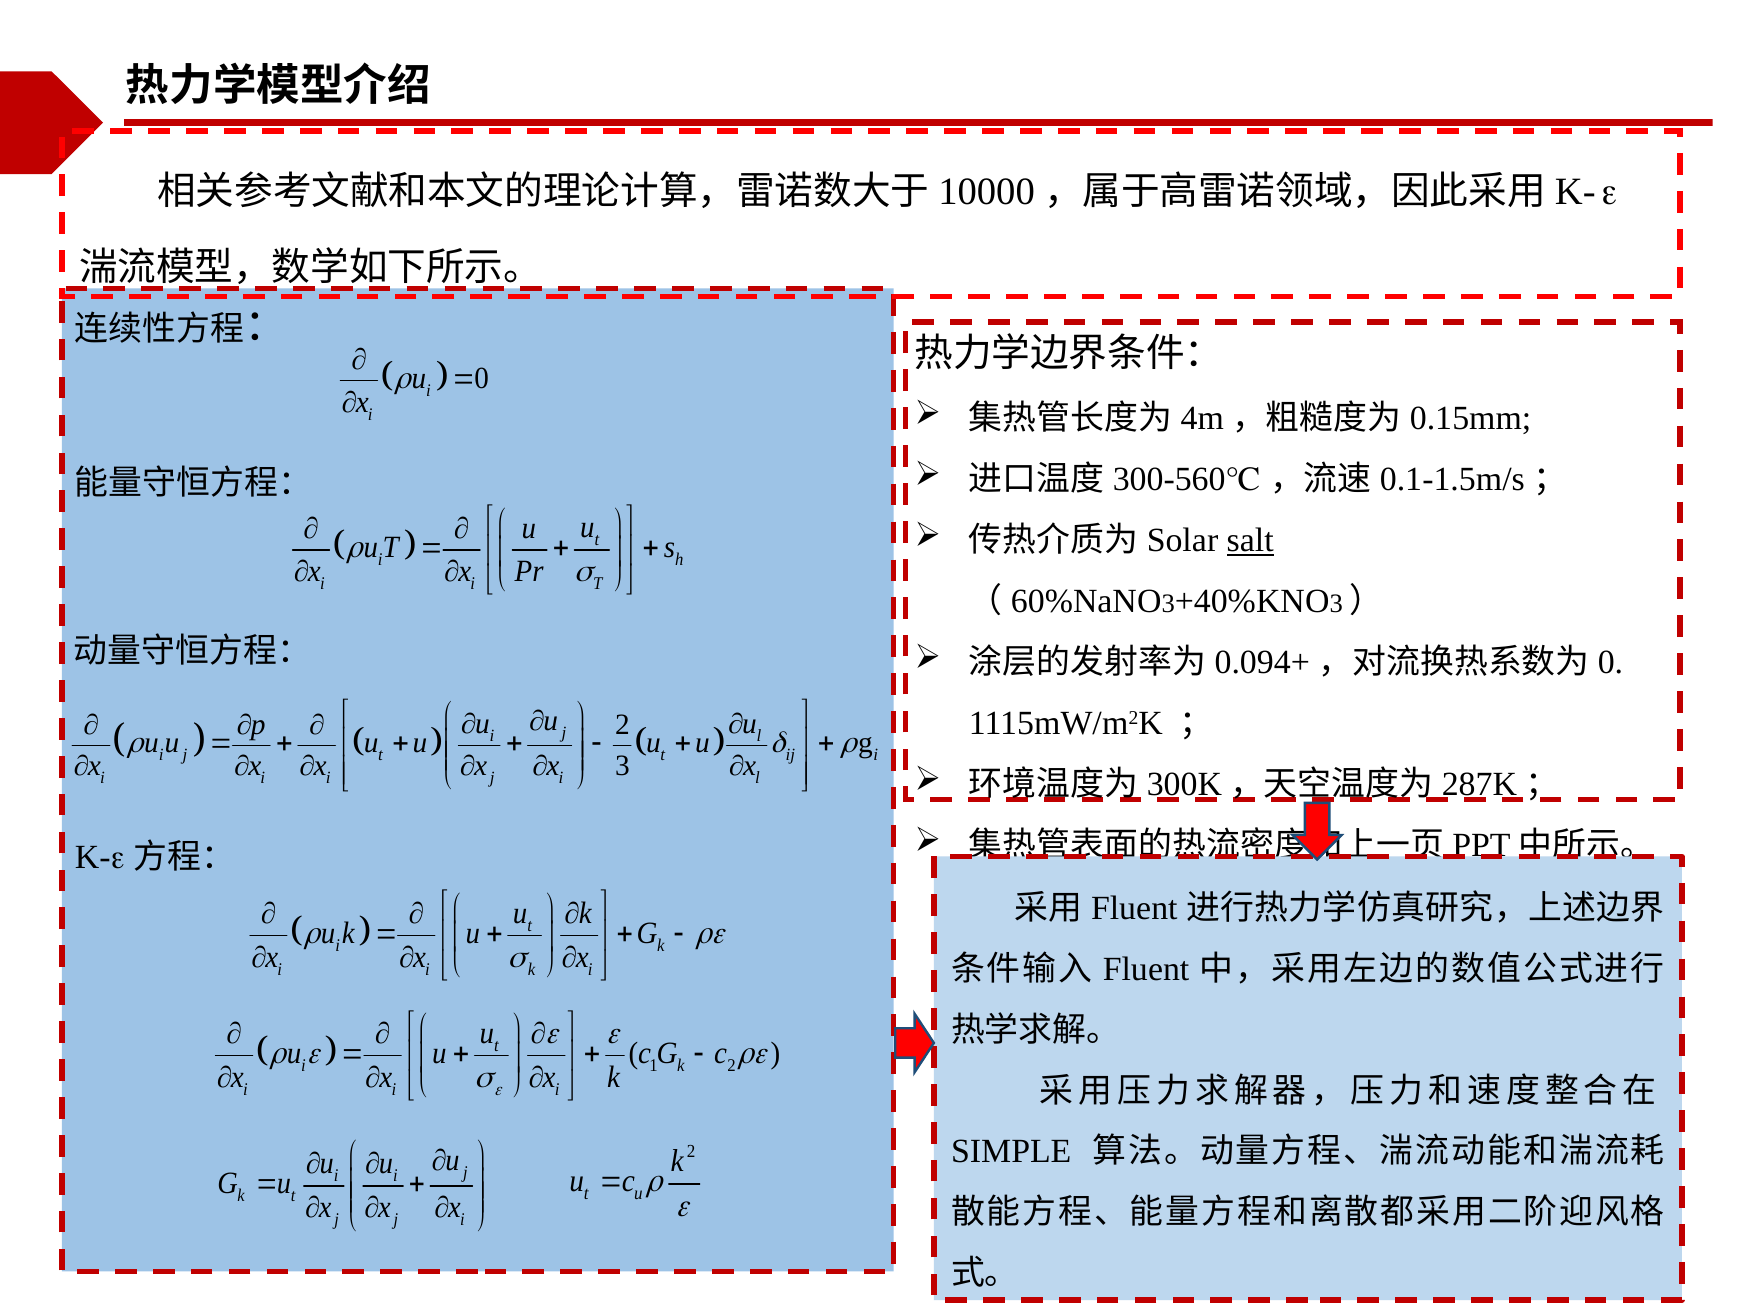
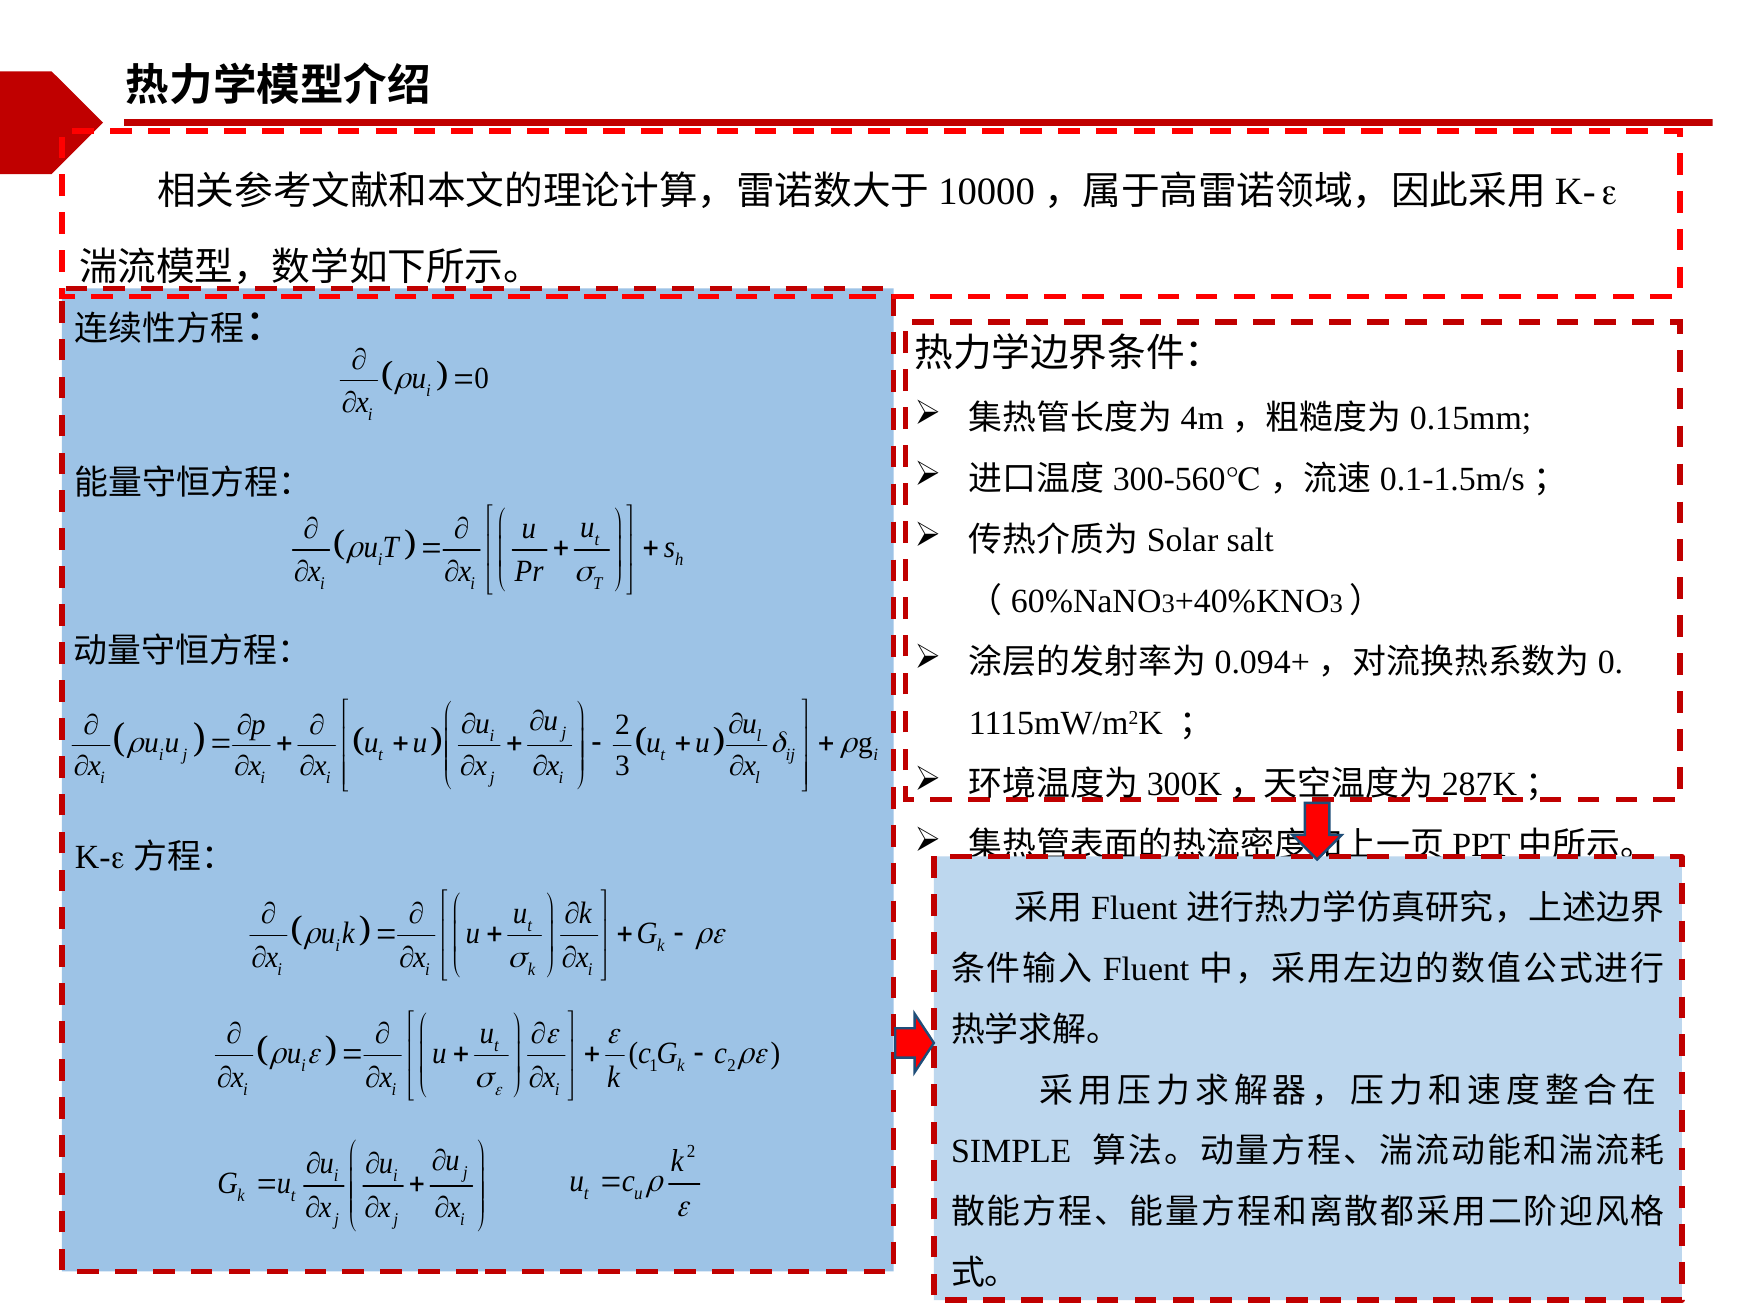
salt underline: present -> none
